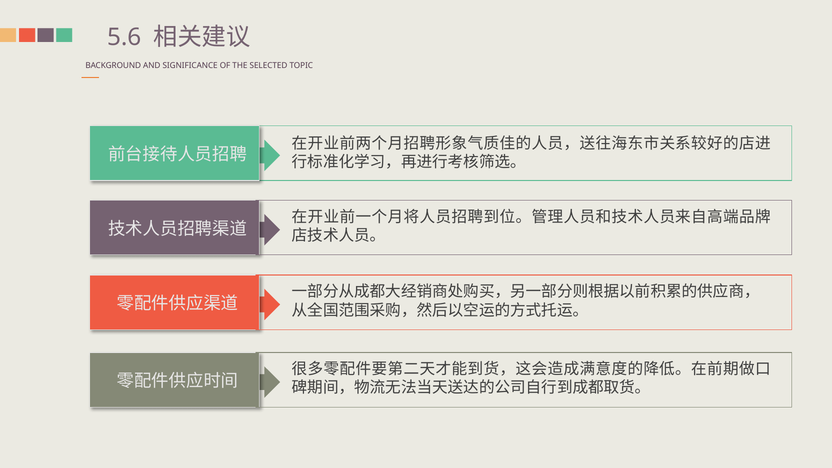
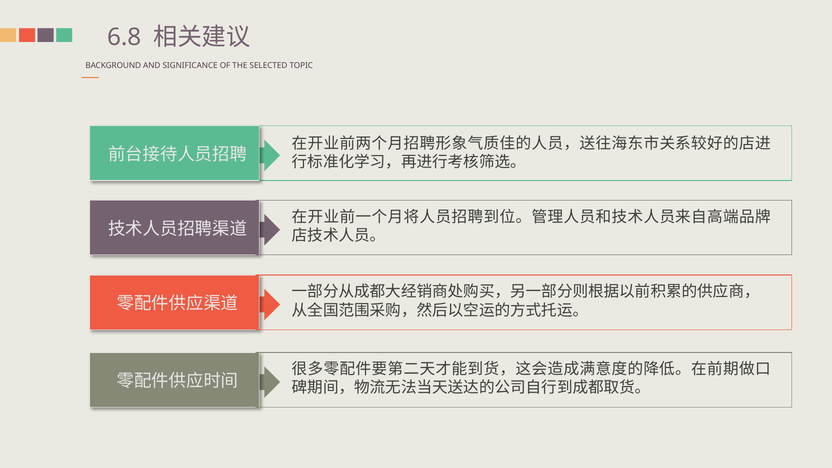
5.6: 5.6 -> 6.8
